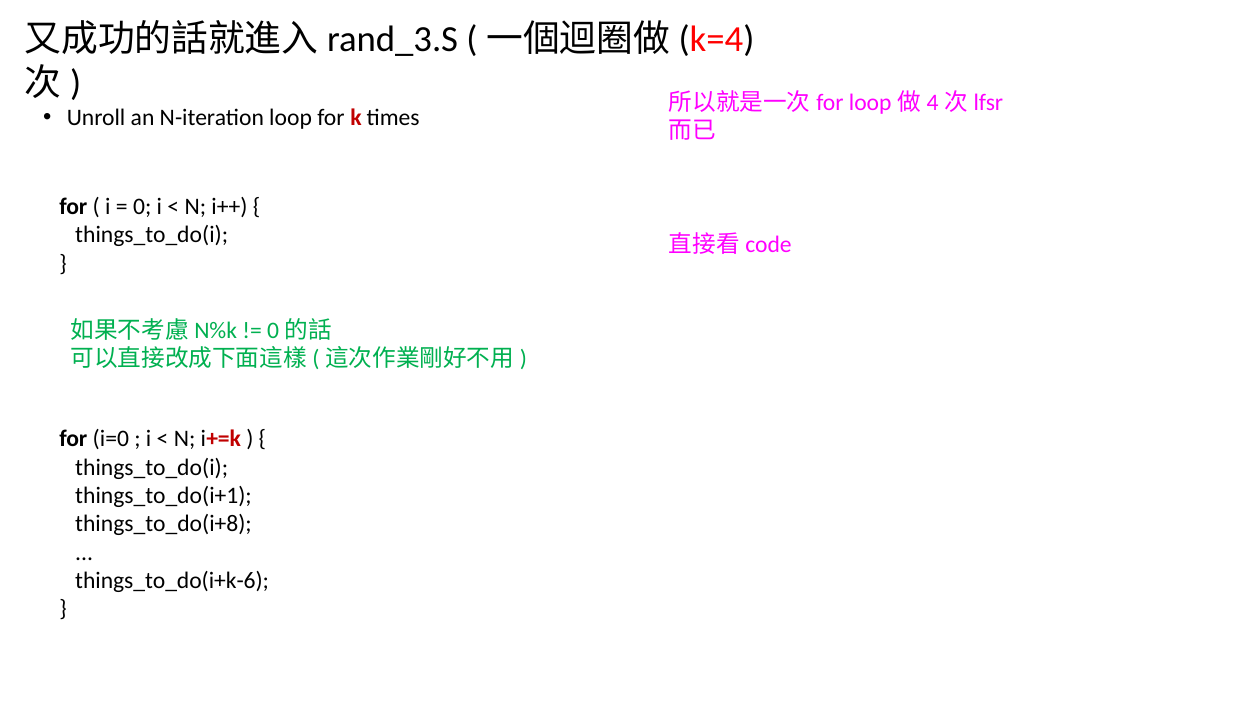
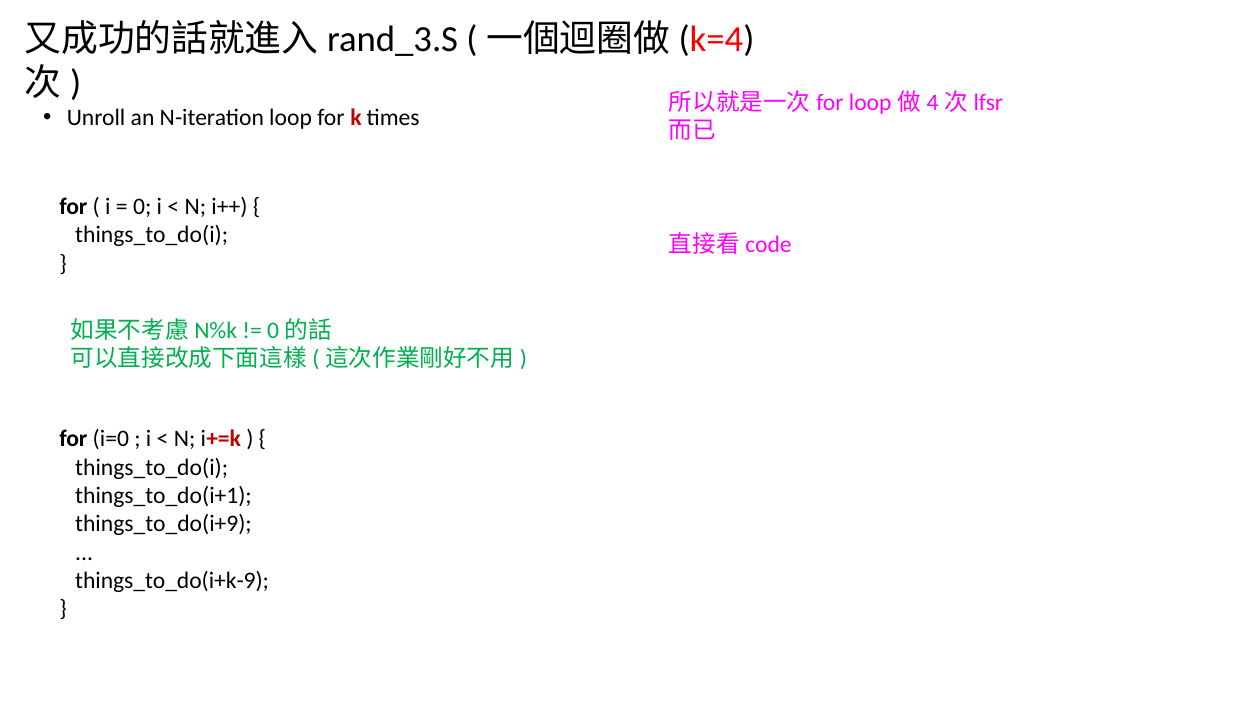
things_to_do(i+8: things_to_do(i+8 -> things_to_do(i+9
things_to_do(i+k-6: things_to_do(i+k-6 -> things_to_do(i+k-9
